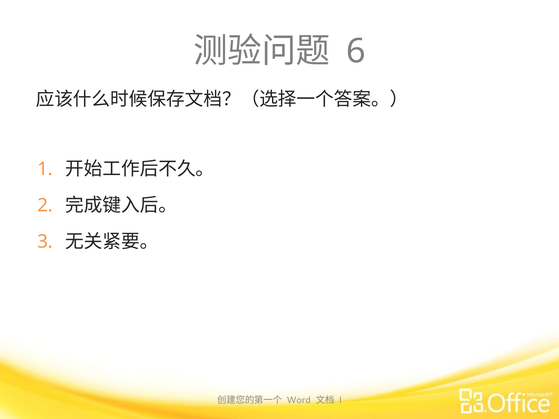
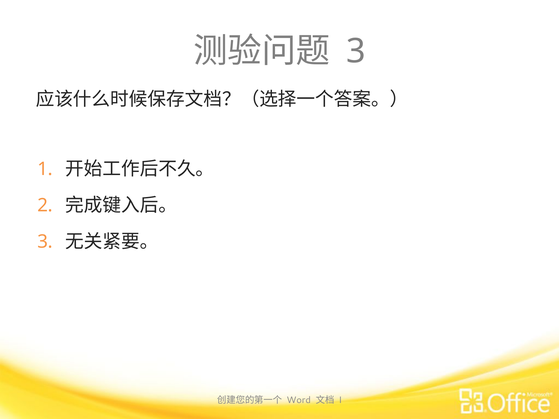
6 at (356, 51): 6 -> 3
